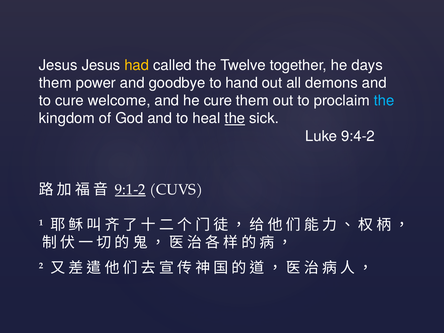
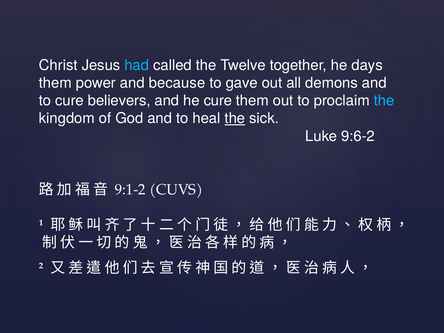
Jesus at (58, 65): Jesus -> Christ
had colour: yellow -> light blue
goodbye: goodbye -> because
hand: hand -> gave
welcome: welcome -> believers
9:4-2: 9:4-2 -> 9:6-2
9:1-2 underline: present -> none
